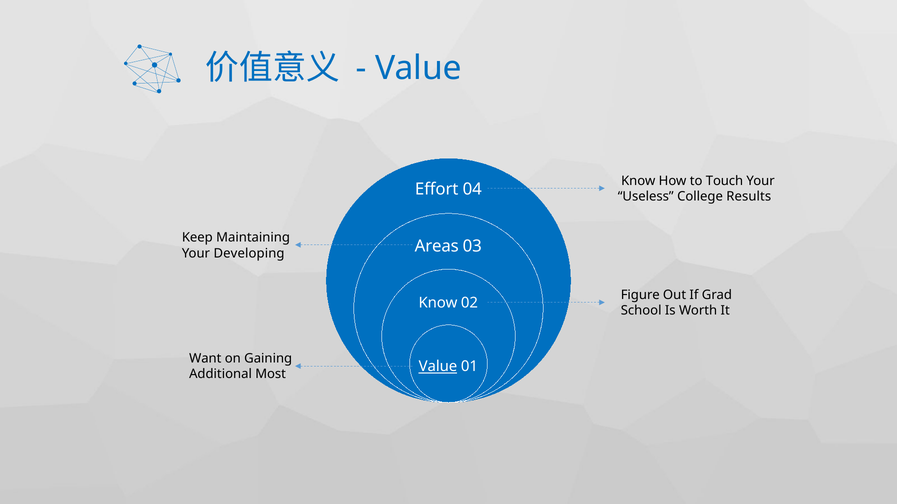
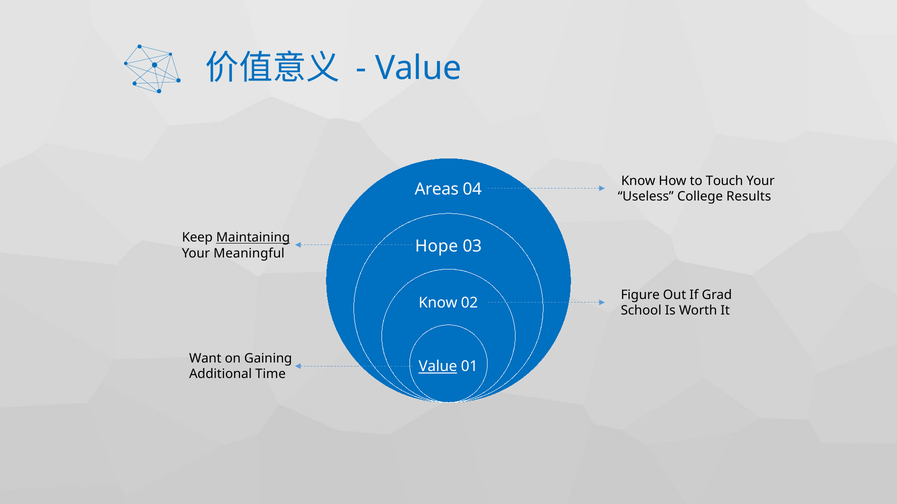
Effort: Effort -> Areas
Maintaining underline: none -> present
Areas: Areas -> Hope
Developing: Developing -> Meaningful
Most: Most -> Time
